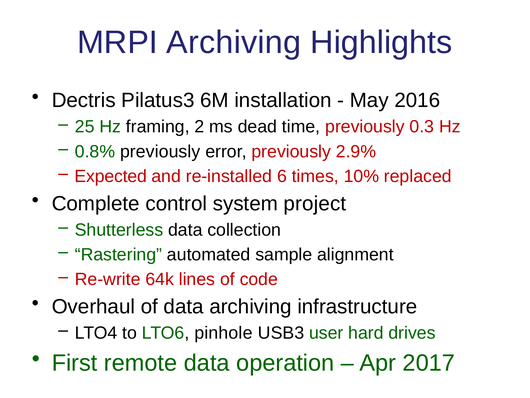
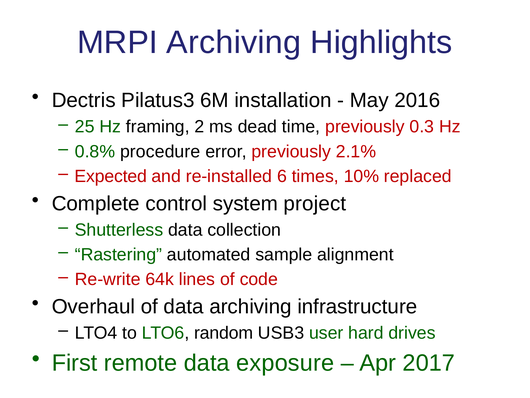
0.8% previously: previously -> procedure
2.9%: 2.9% -> 2.1%
pinhole: pinhole -> random
operation: operation -> exposure
